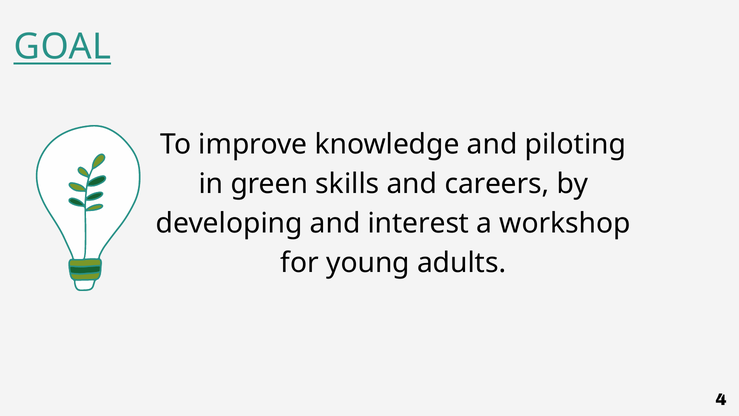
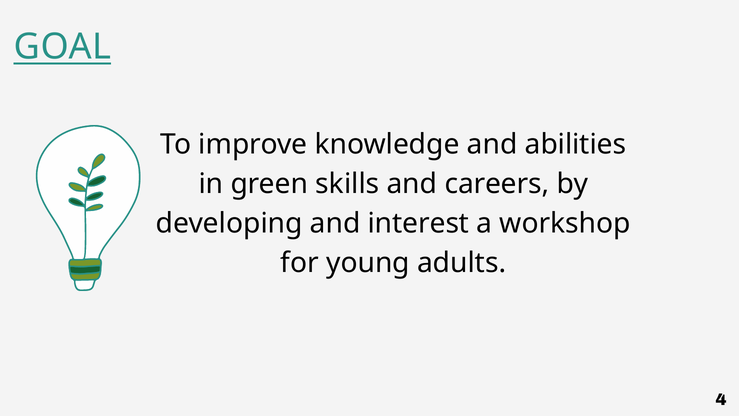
piloting: piloting -> abilities
